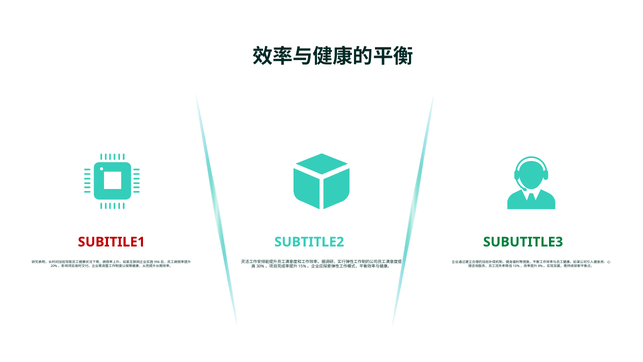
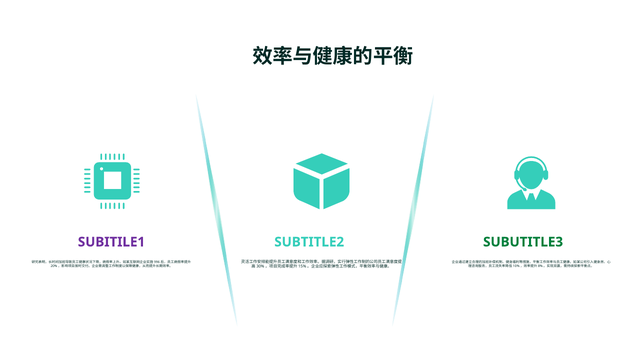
SUBITILE1 colour: red -> purple
